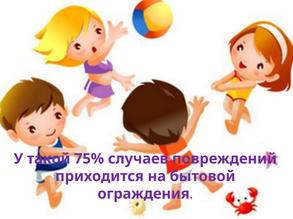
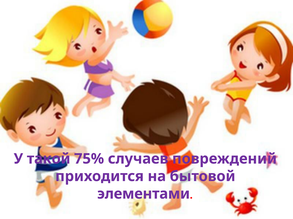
ограждения: ограждения -> элементами
